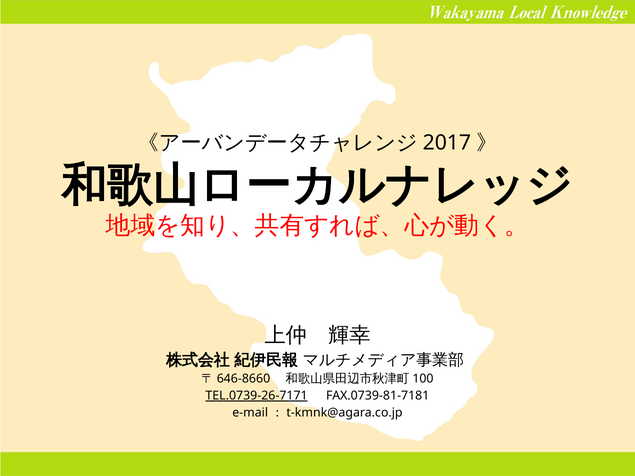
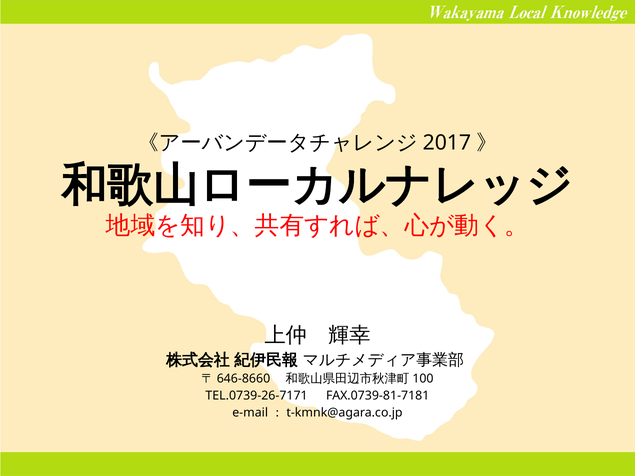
TEL.0739-26-7171 underline: present -> none
